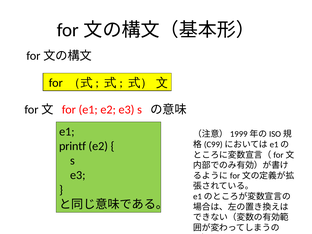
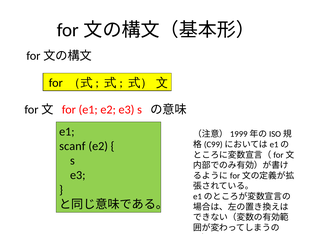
printf: printf -> scanf
